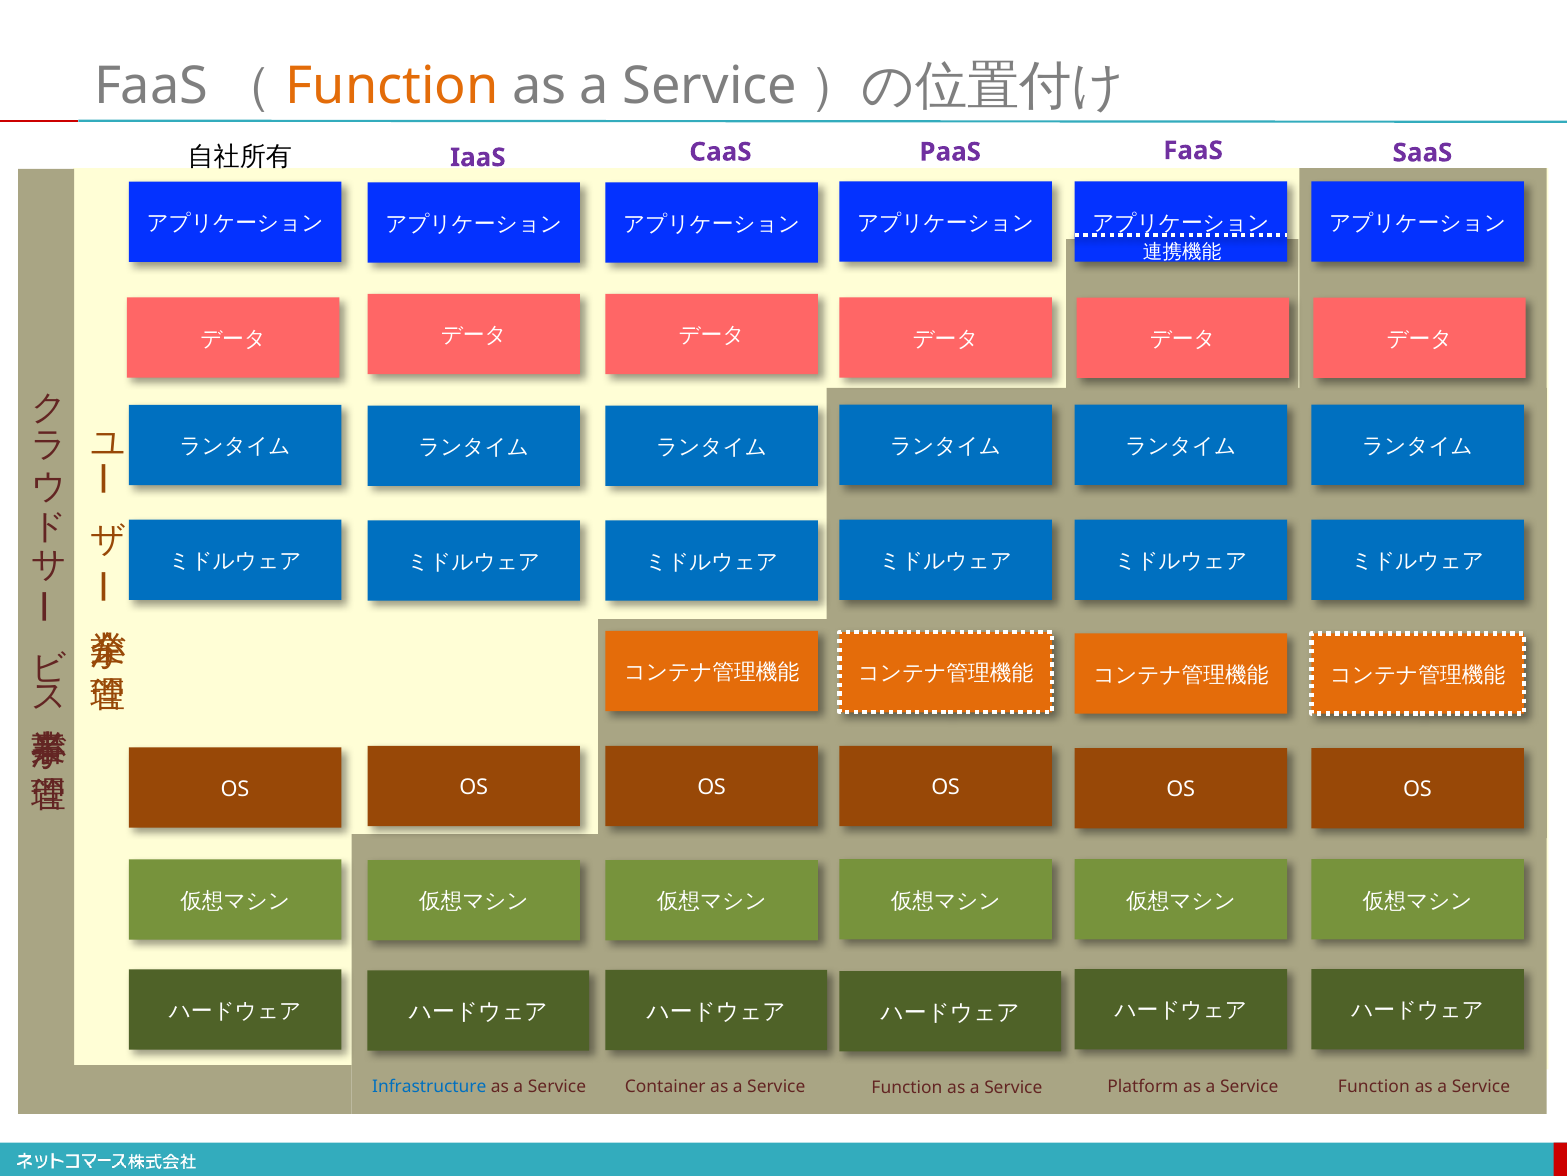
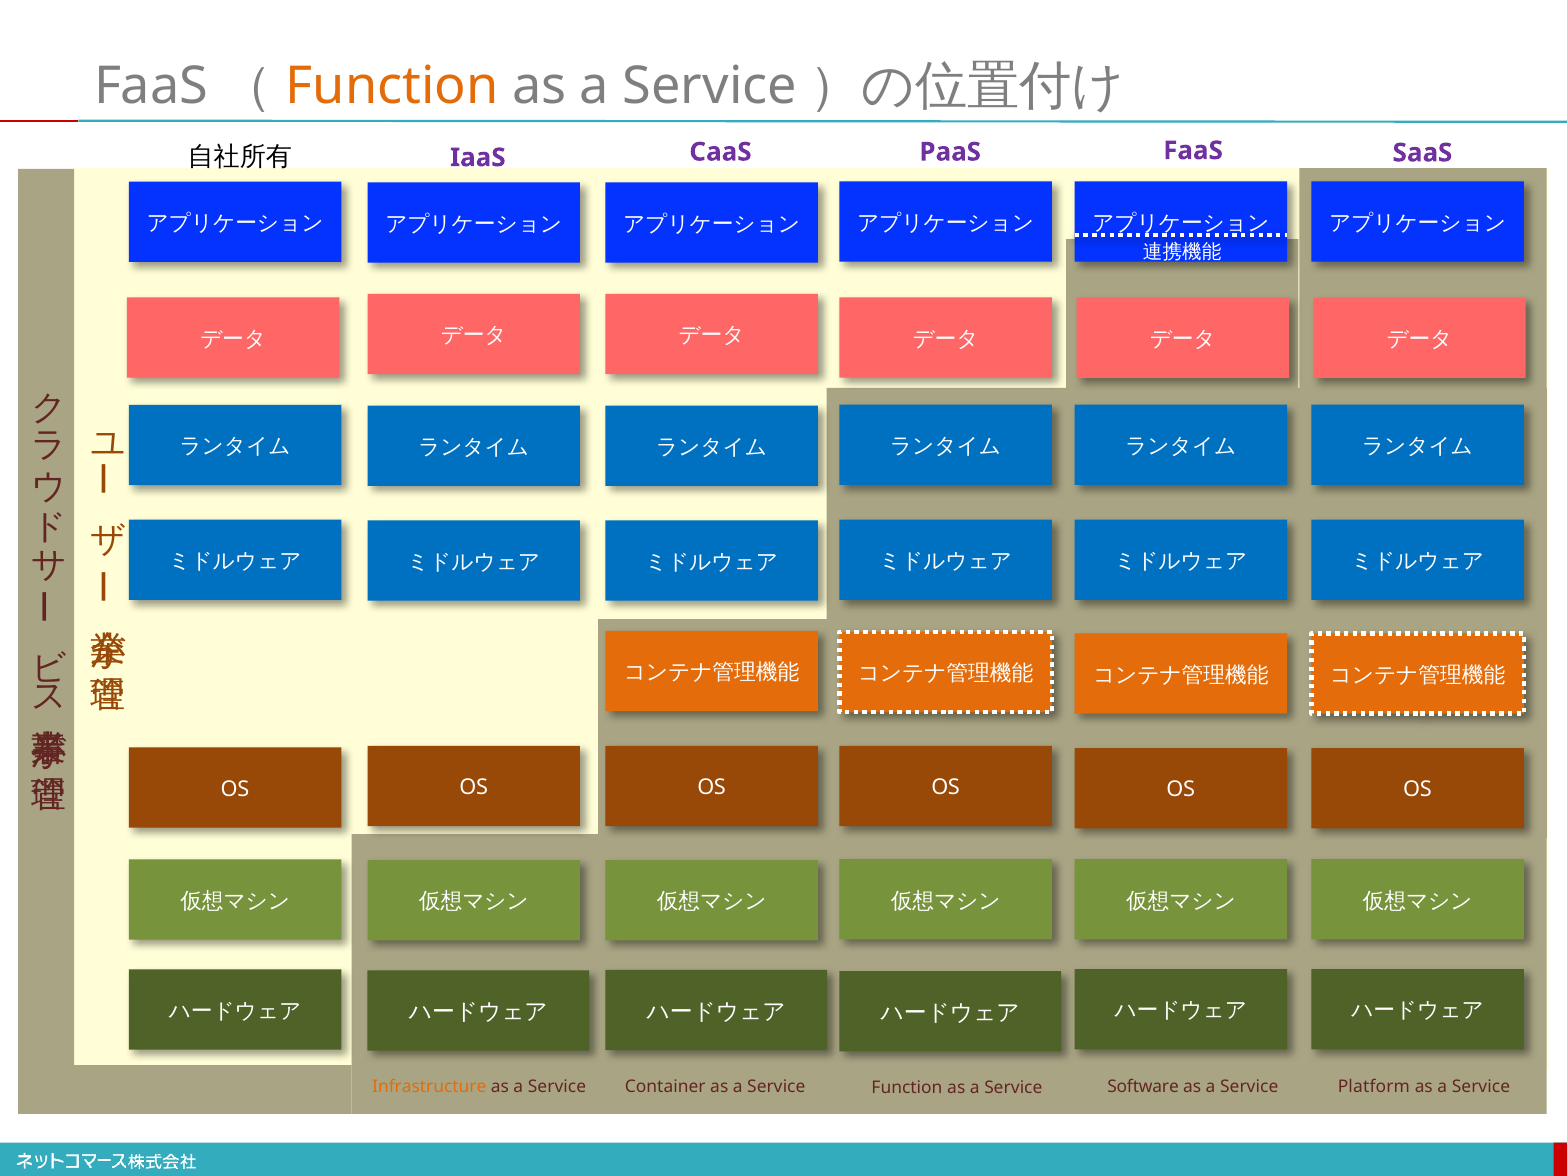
Infrastructure colour: blue -> orange
Platform: Platform -> Software
Function at (1374, 1086): Function -> Platform
